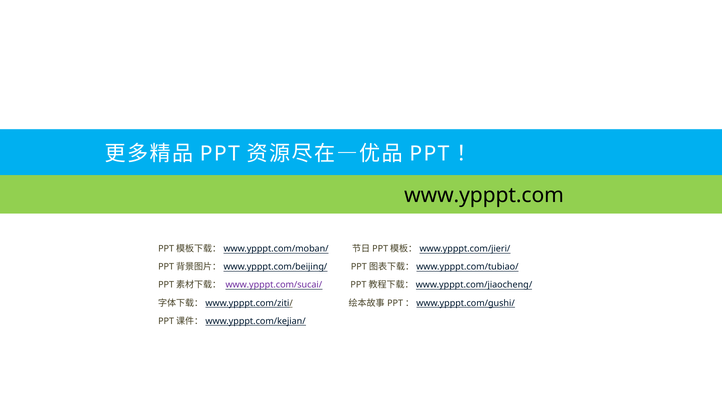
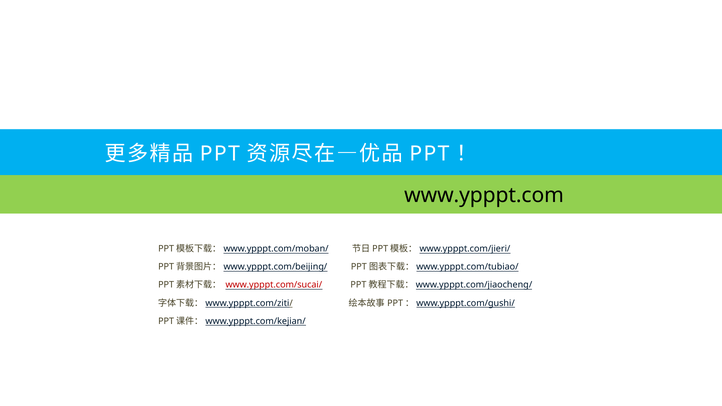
www.ypppt.com/sucai/ colour: purple -> red
